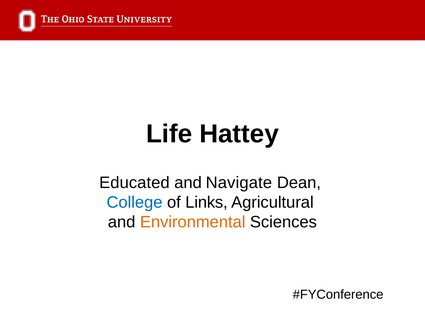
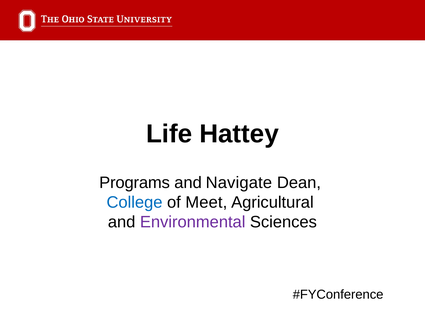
Educated: Educated -> Programs
Links: Links -> Meet
Environmental colour: orange -> purple
